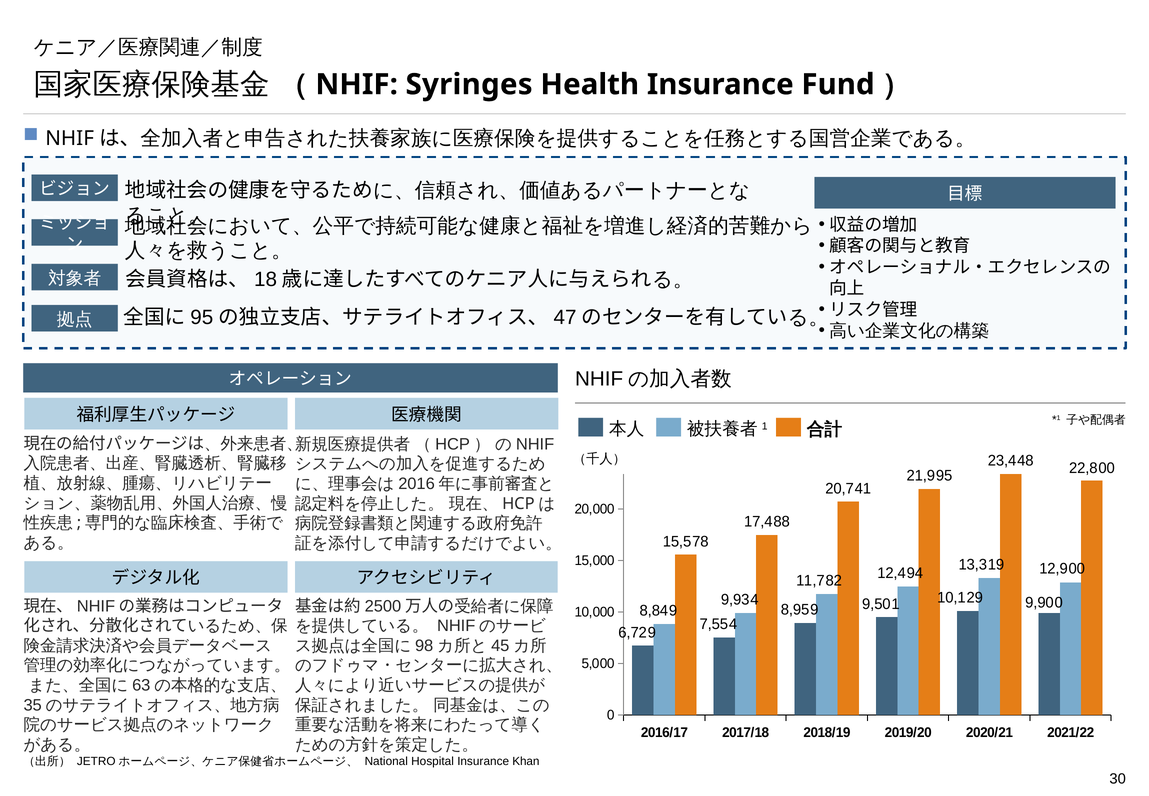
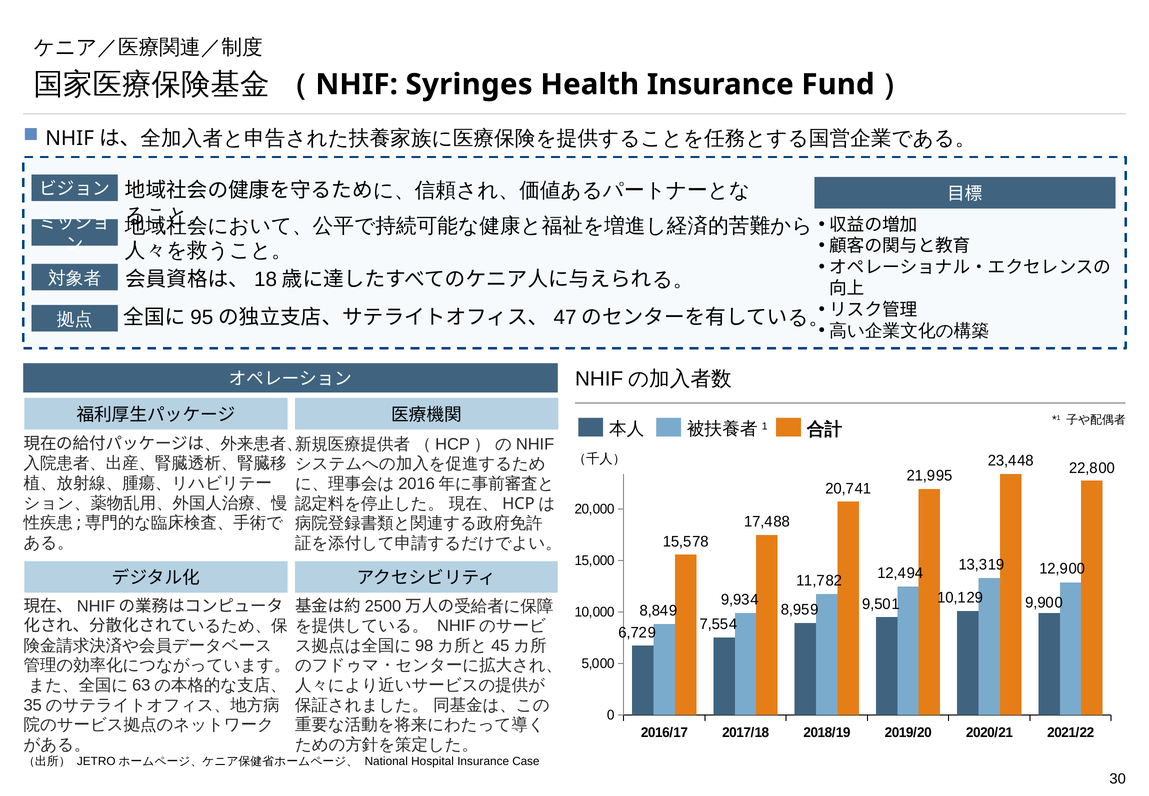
Khan: Khan -> Case
